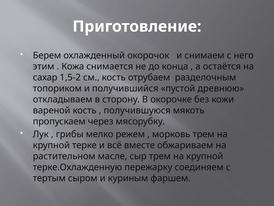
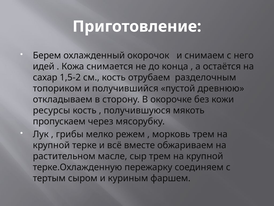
этим: этим -> идей
вареной: вареной -> ресурсы
